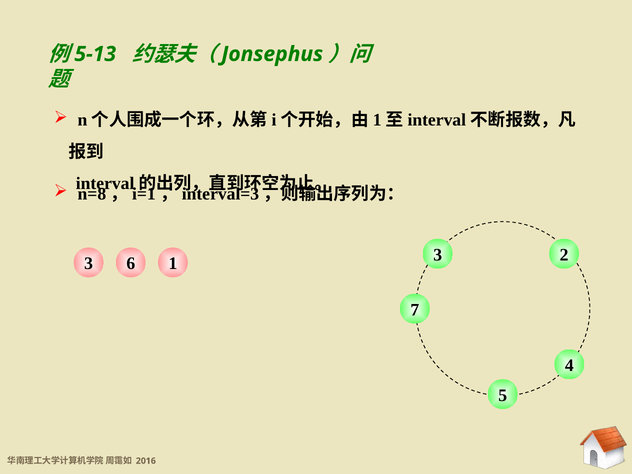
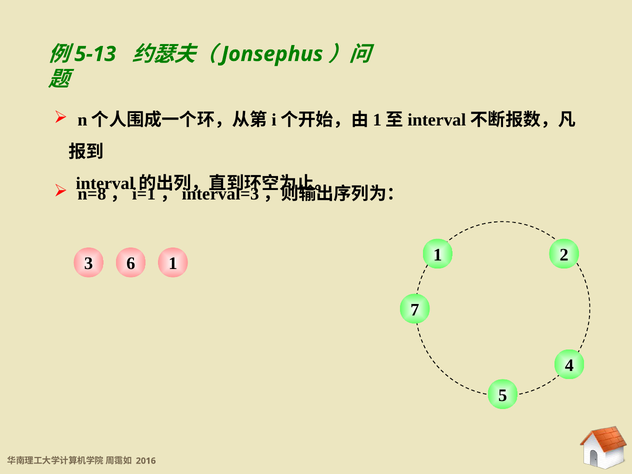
6 3: 3 -> 1
